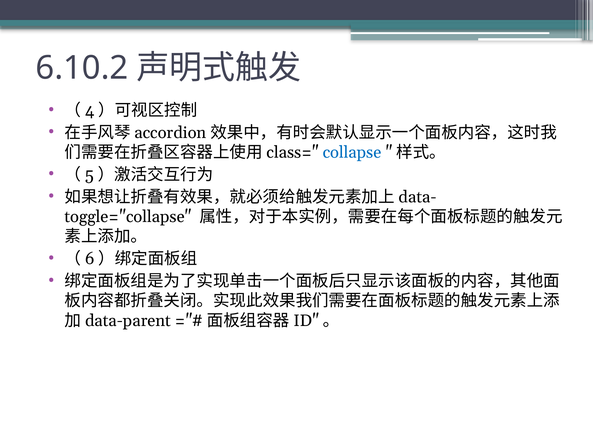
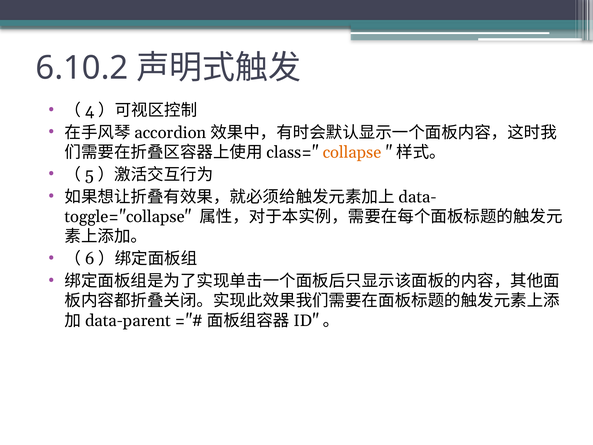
collapse colour: blue -> orange
